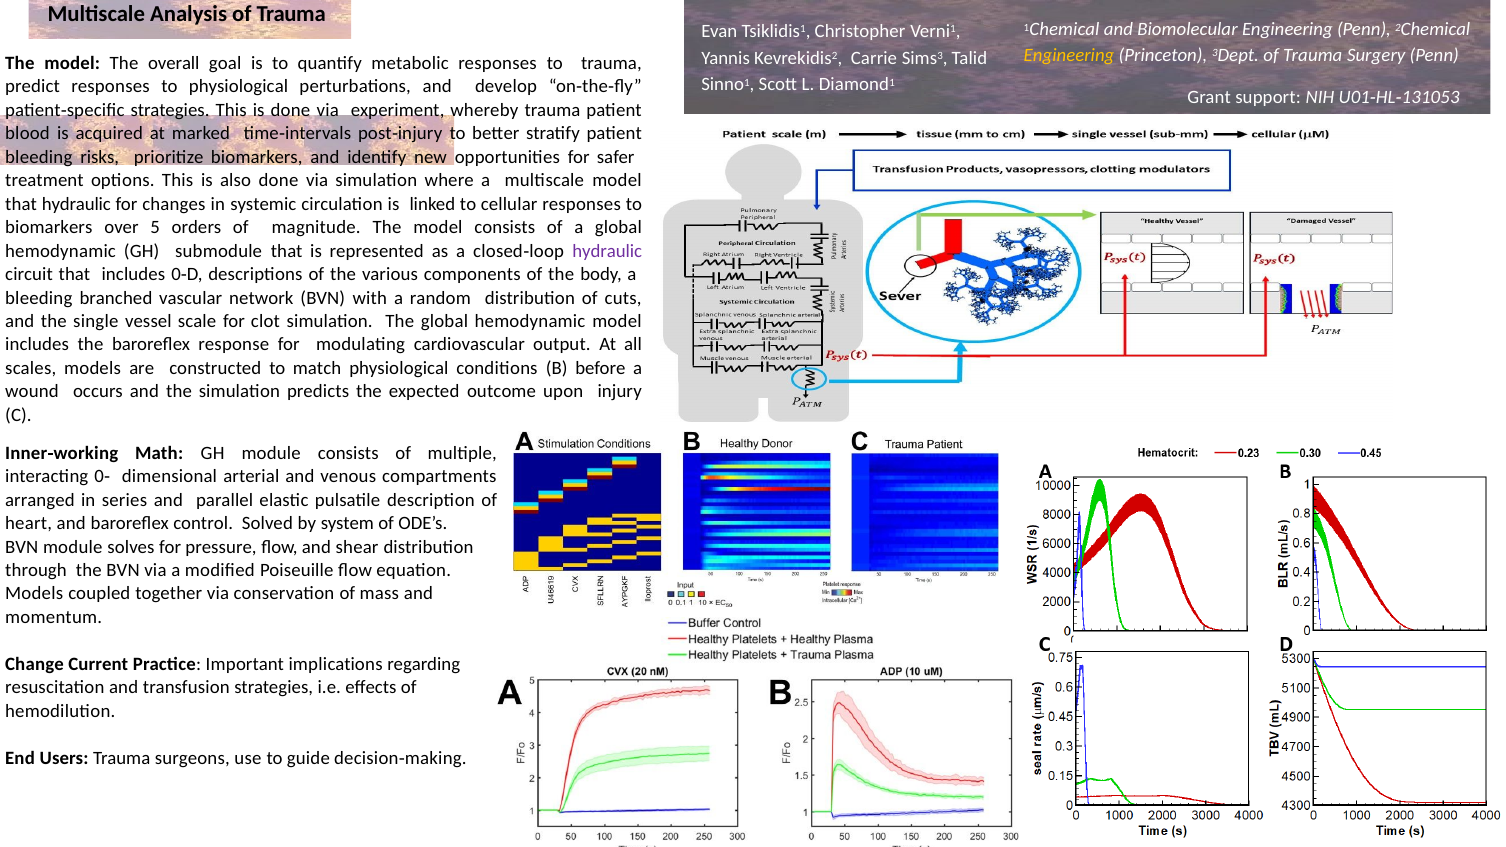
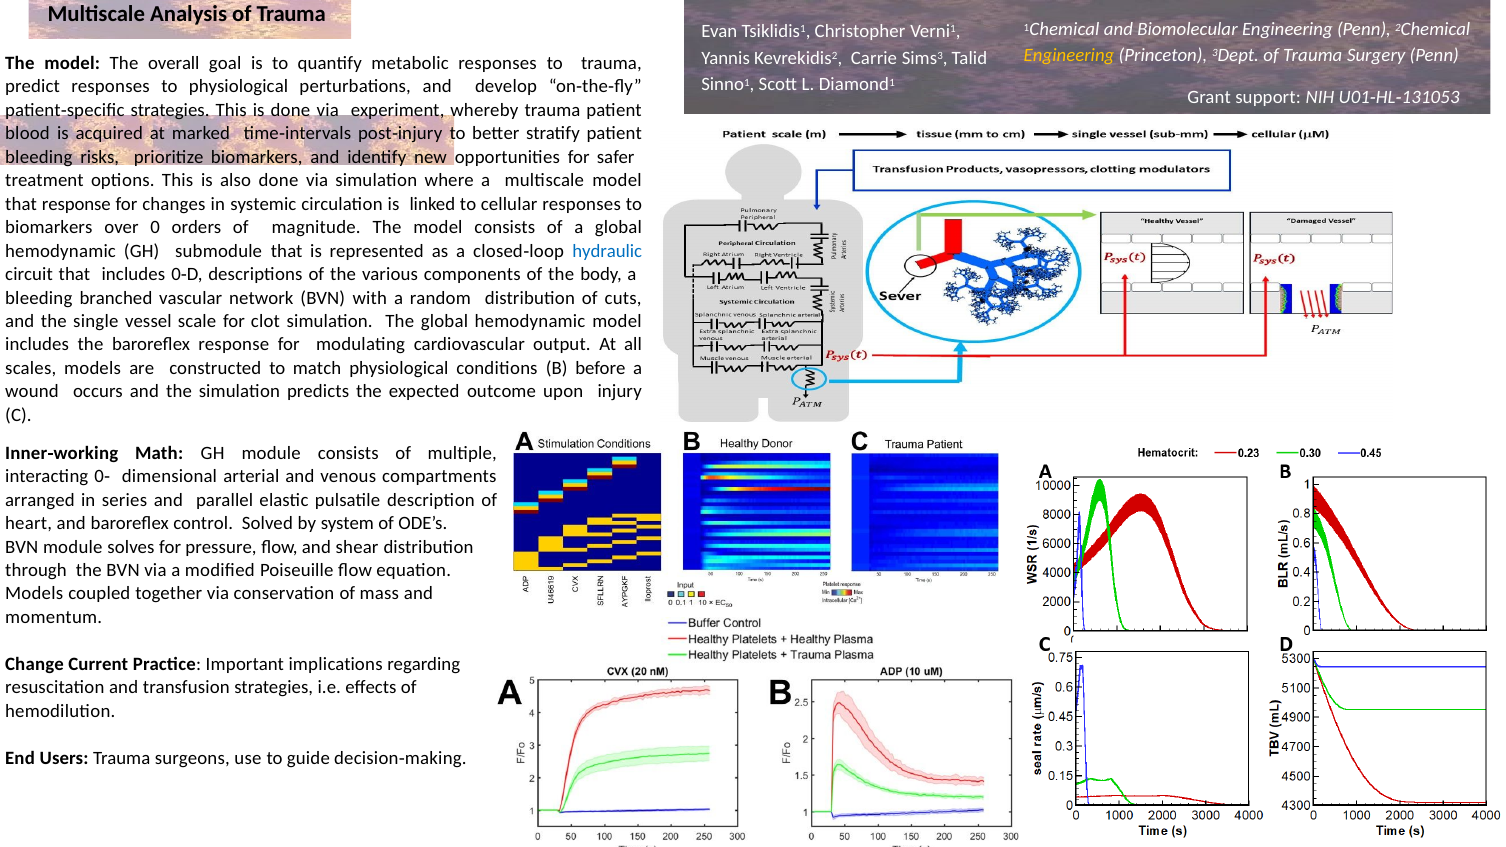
that hydraulic: hydraulic -> response
over 5: 5 -> 0
hydraulic at (607, 251) colour: purple -> blue
